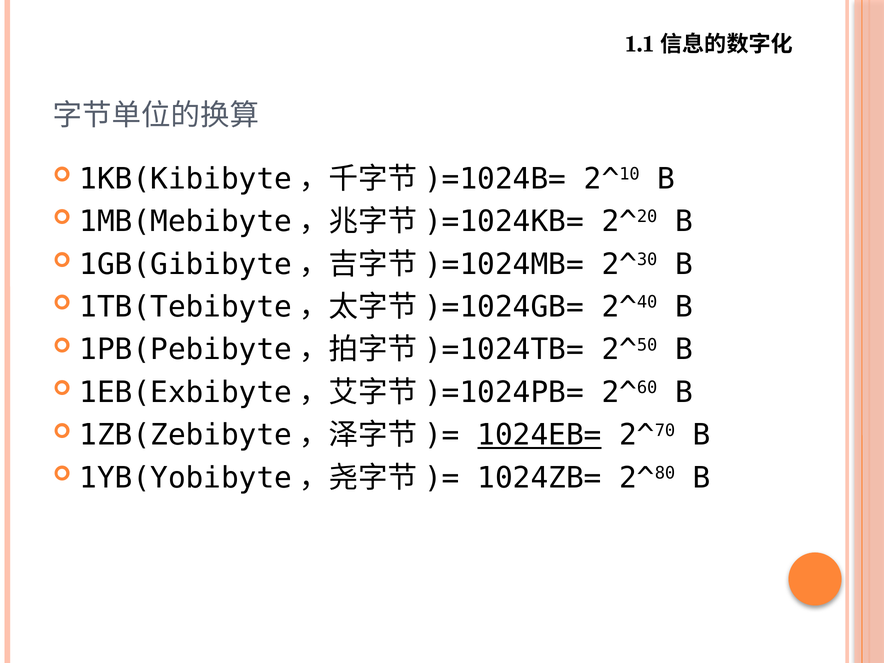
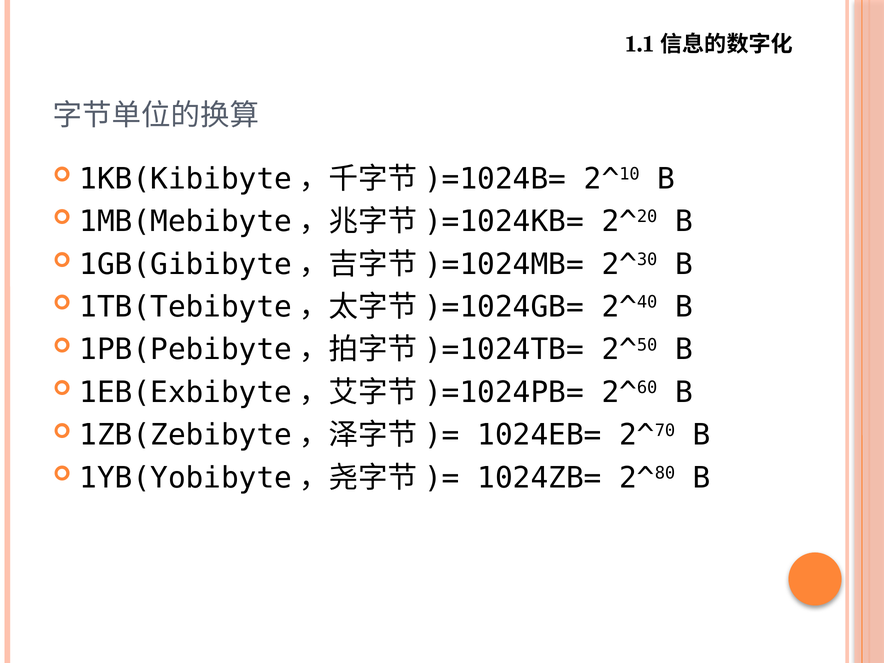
1024EB= underline: present -> none
